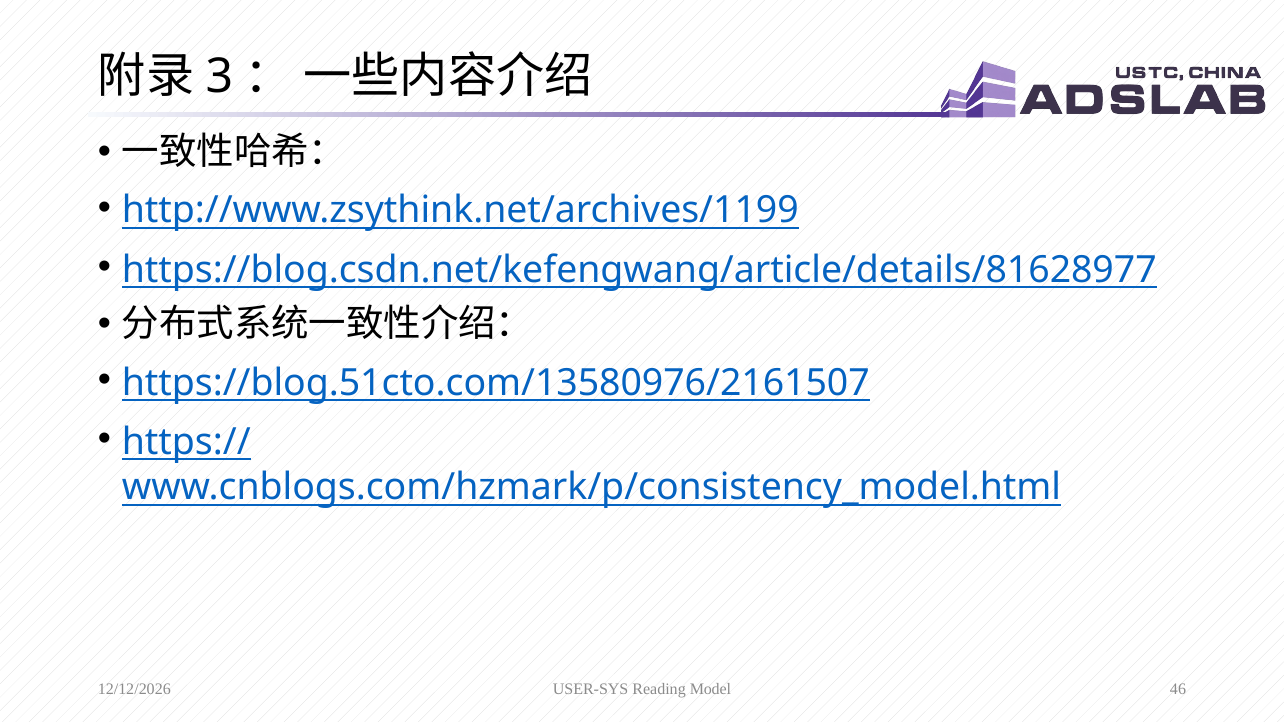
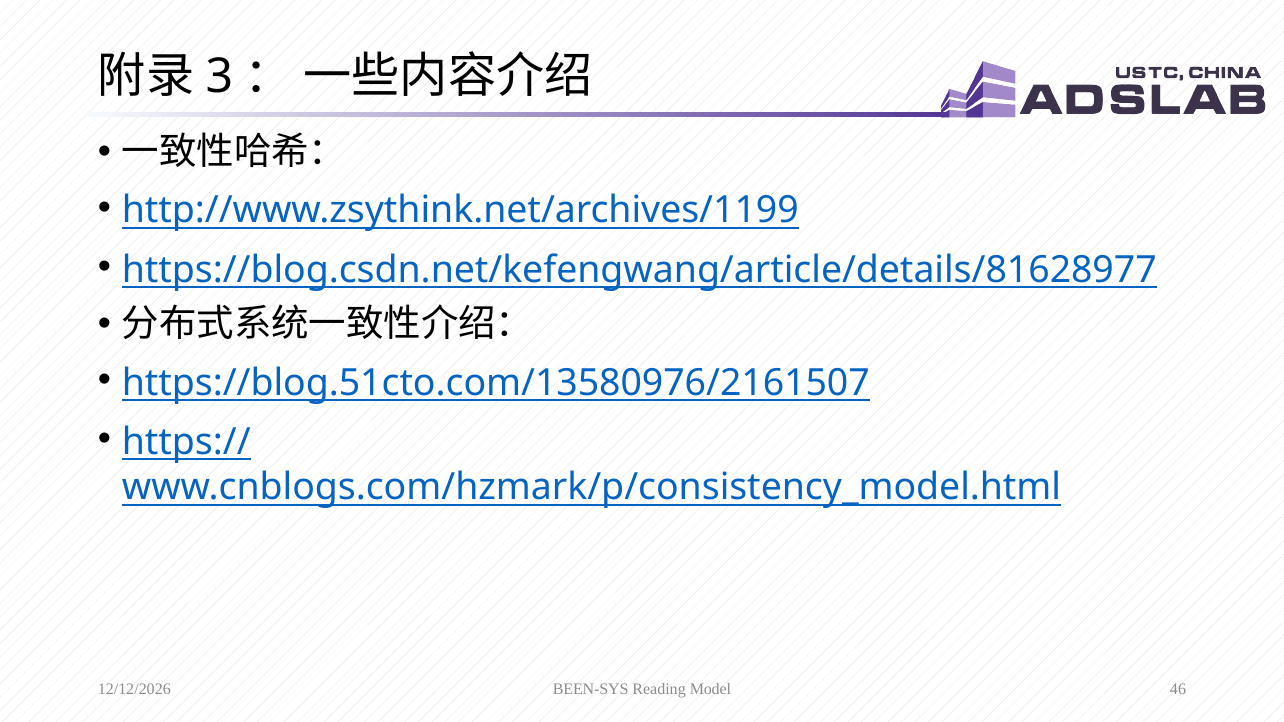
USER-SYS: USER-SYS -> BEEN-SYS
